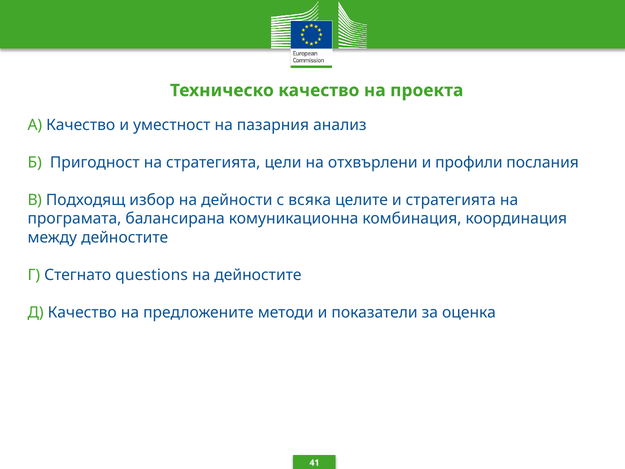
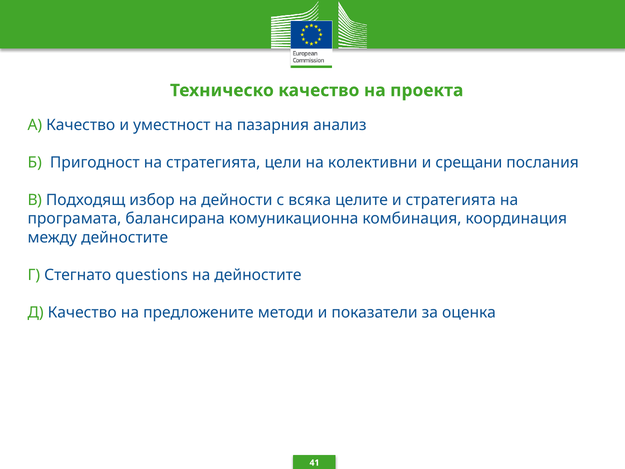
отхвърлени: отхвърлени -> колективни
профили: профили -> срещани
